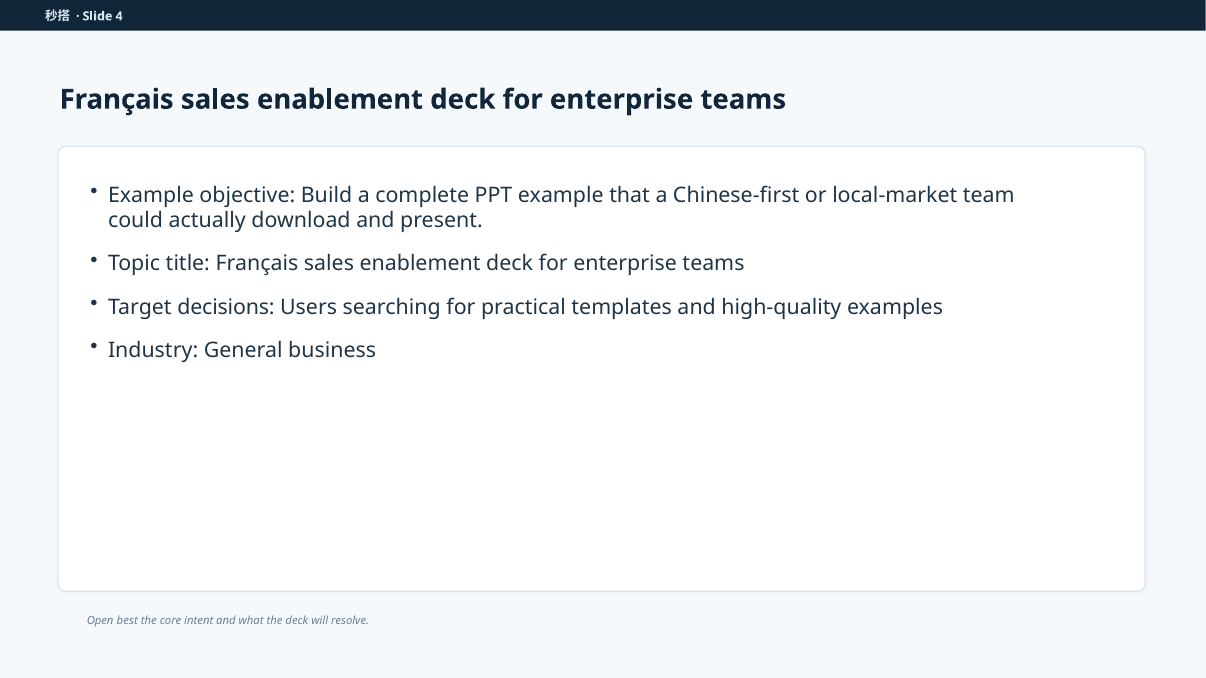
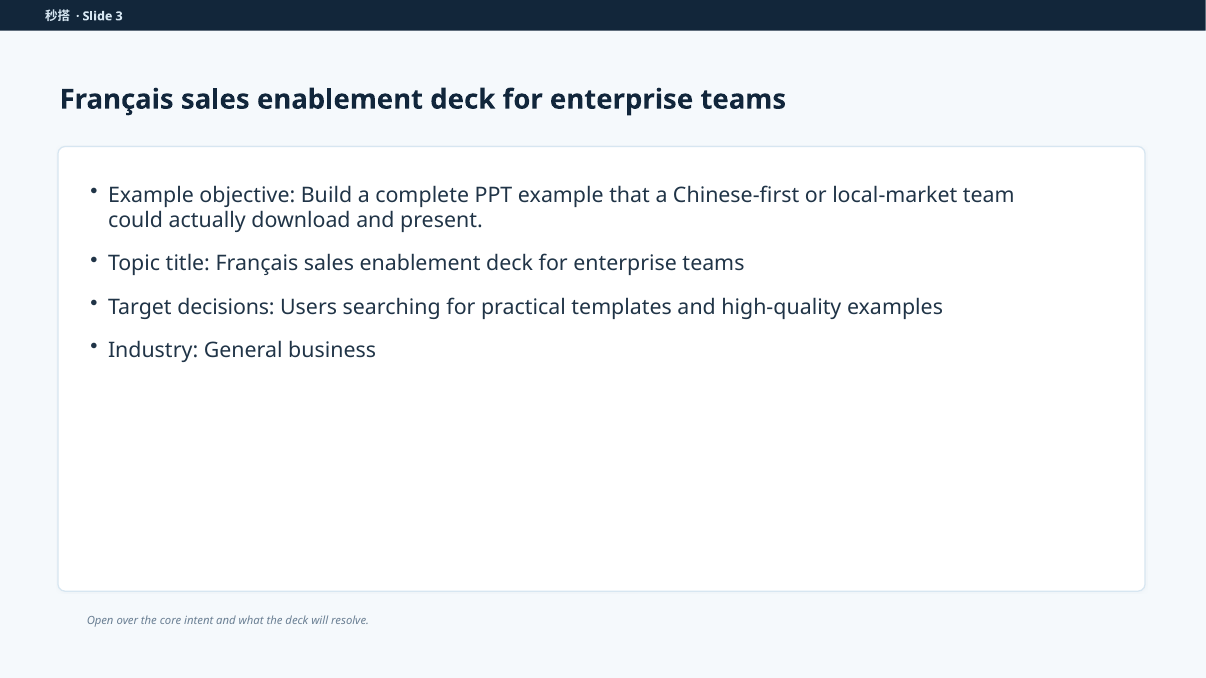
4: 4 -> 3
best: best -> over
